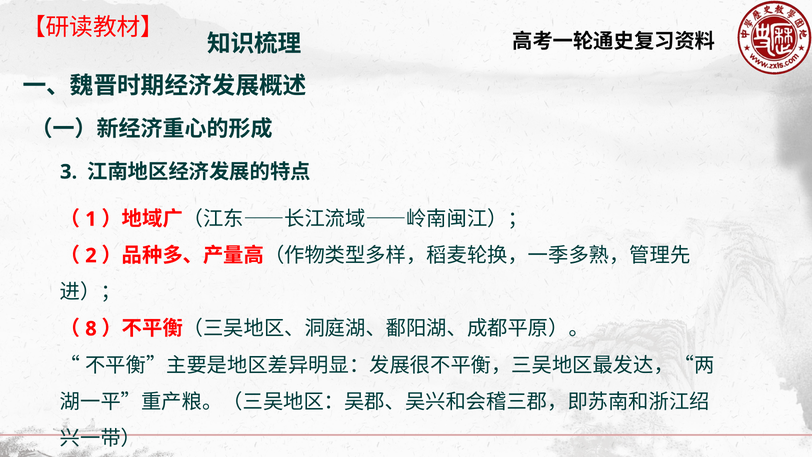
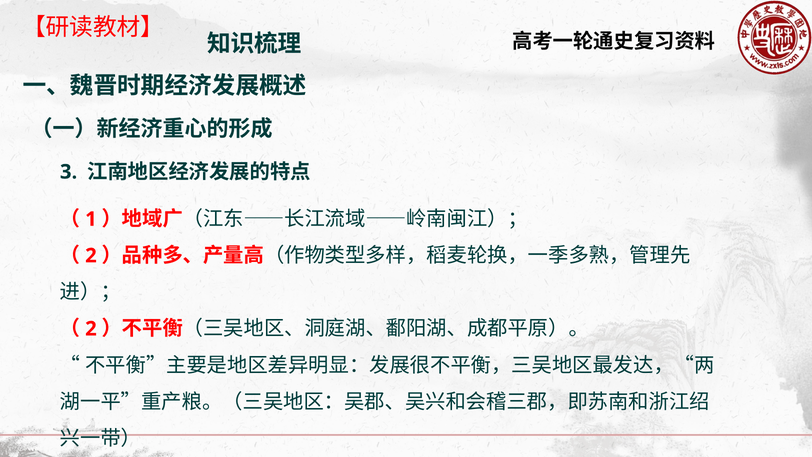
8 at (91, 329): 8 -> 2
